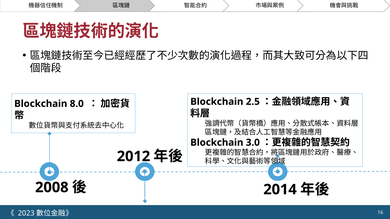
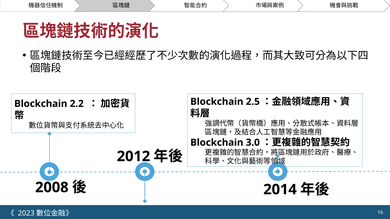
8.0: 8.0 -> 2.2
